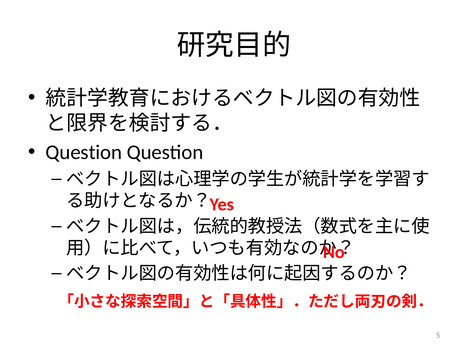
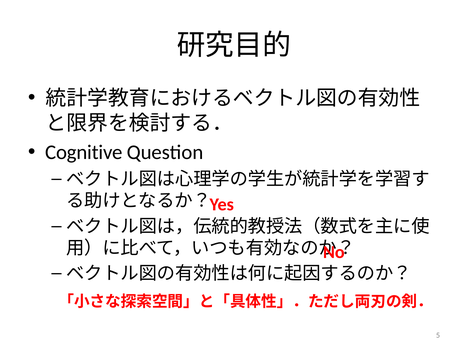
Question at (84, 152): Question -> Cognitive
